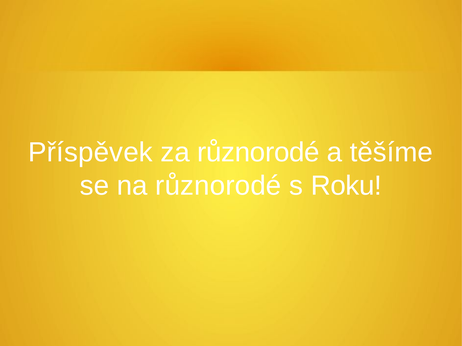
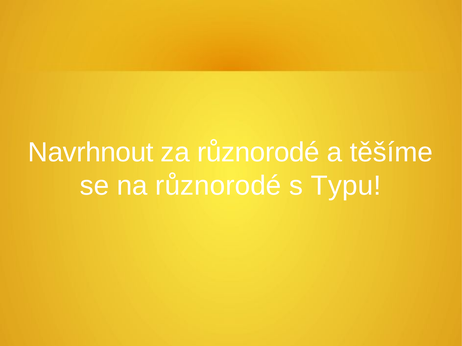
Příspěvek: Příspěvek -> Navrhnout
Roku: Roku -> Typu
